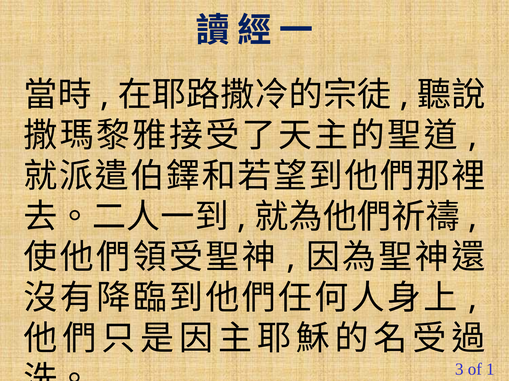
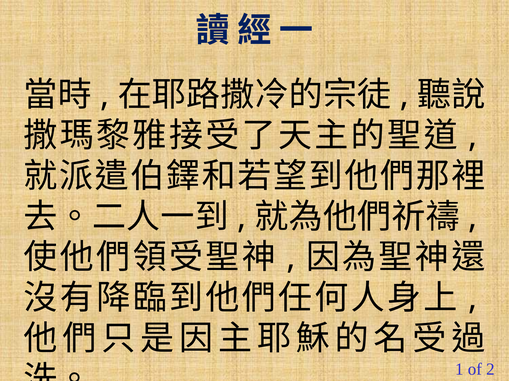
3: 3 -> 1
1: 1 -> 2
